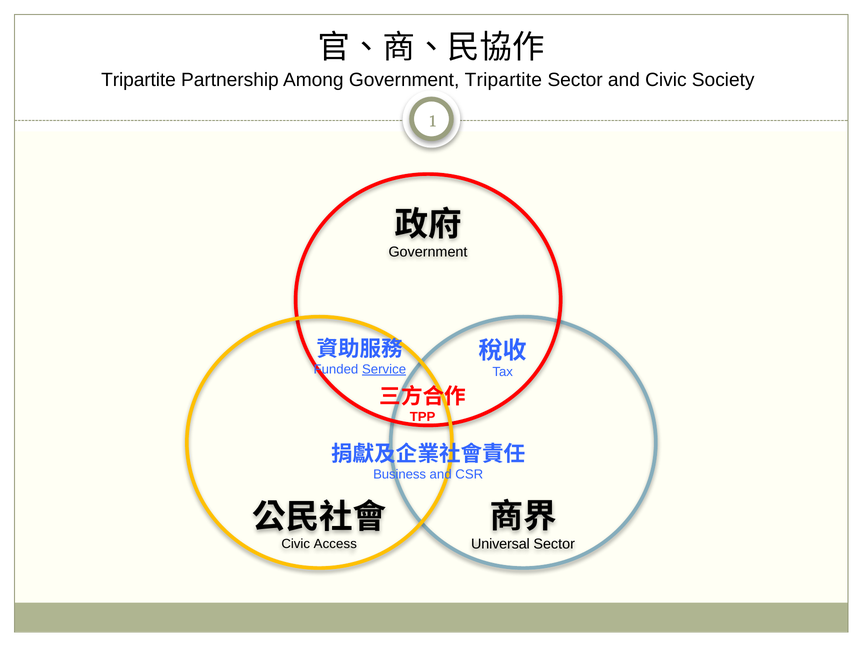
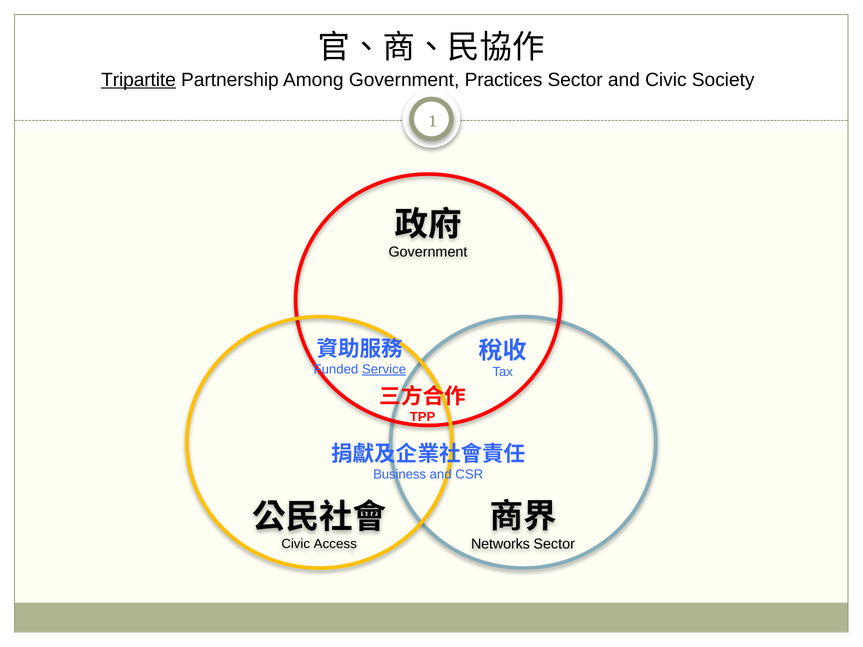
Tripartite at (139, 80) underline: none -> present
Government Tripartite: Tripartite -> Practices
Universal: Universal -> Networks
